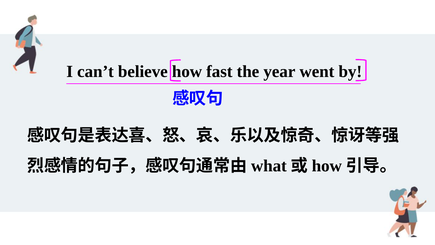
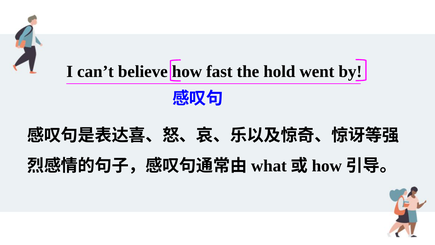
year: year -> hold
